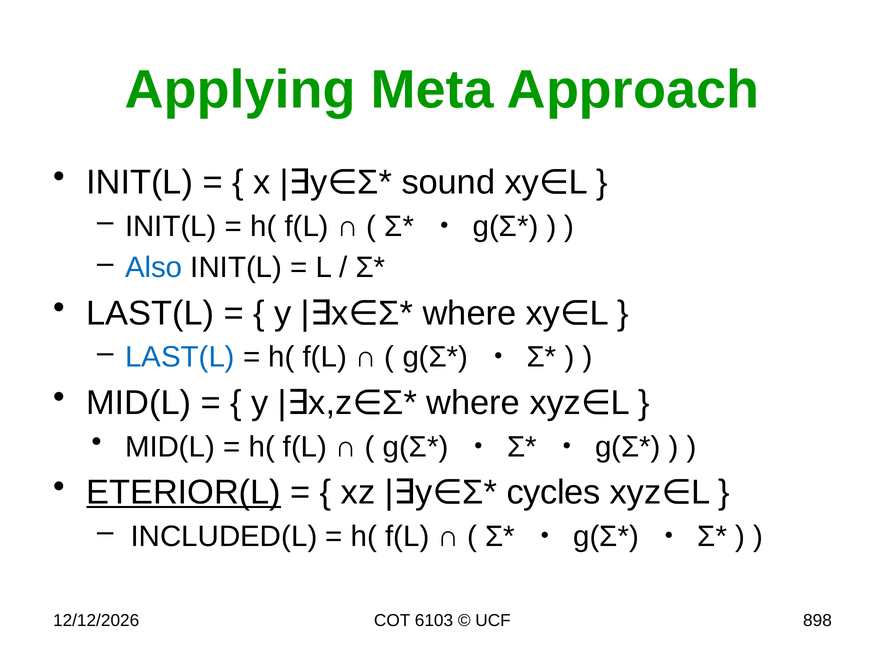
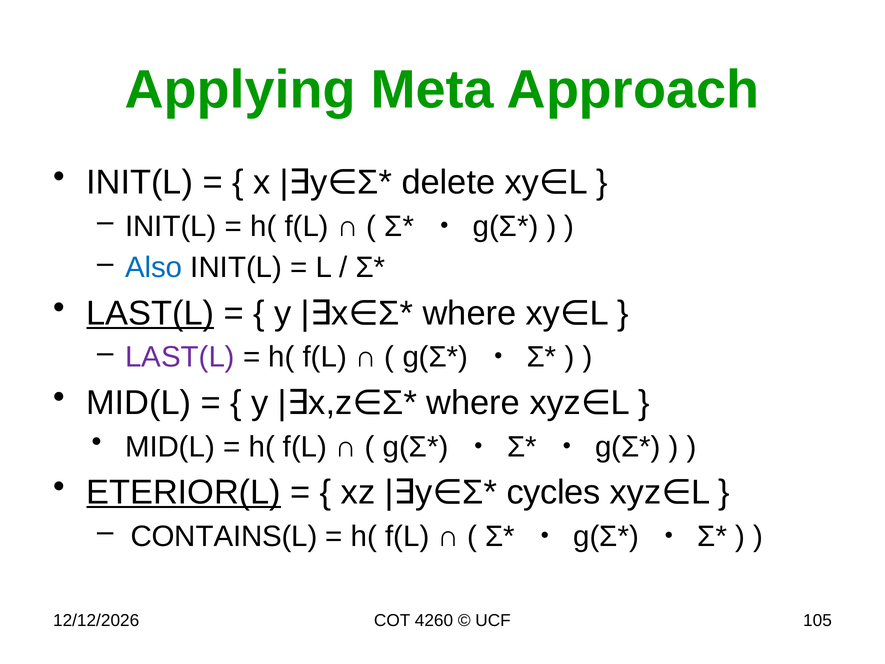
sound: sound -> delete
LAST(L at (150, 313) underline: none -> present
LAST(L at (180, 357) colour: blue -> purple
INCLUDED(L: INCLUDED(L -> CONTAINS(L
6103: 6103 -> 4260
898: 898 -> 105
